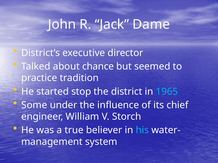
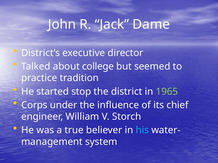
chance: chance -> college
1965 colour: light blue -> light green
Some: Some -> Corps
